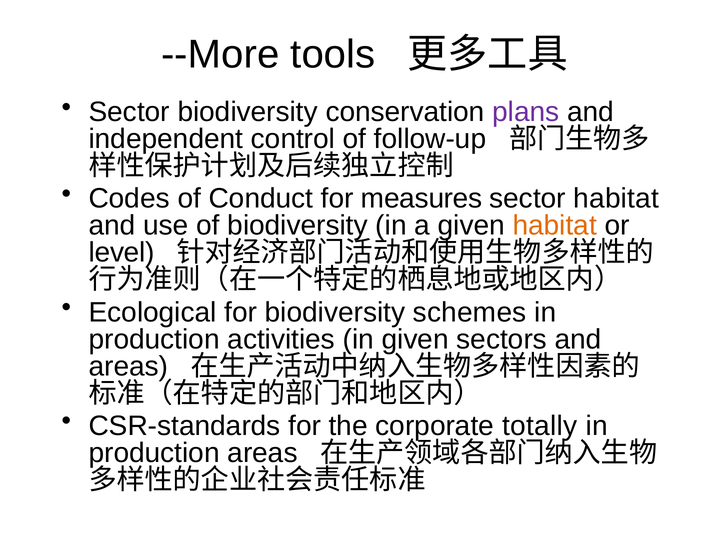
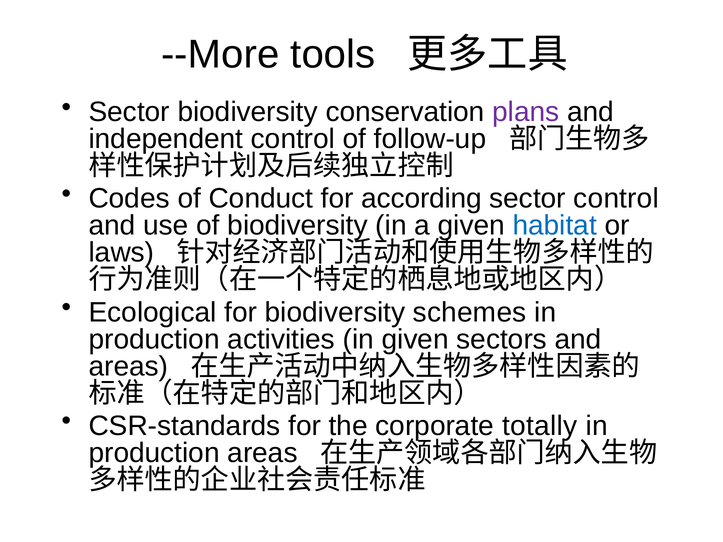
measures: measures -> according
sector habitat: habitat -> control
habitat at (555, 226) colour: orange -> blue
level: level -> laws
